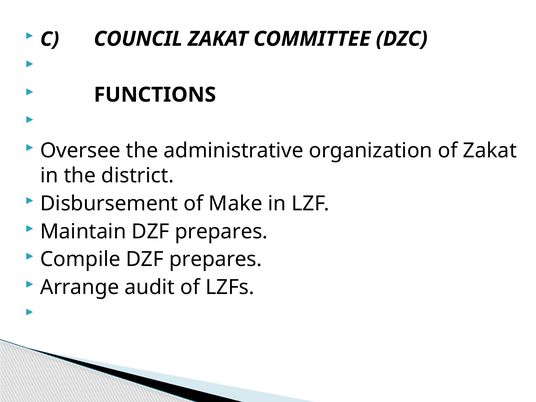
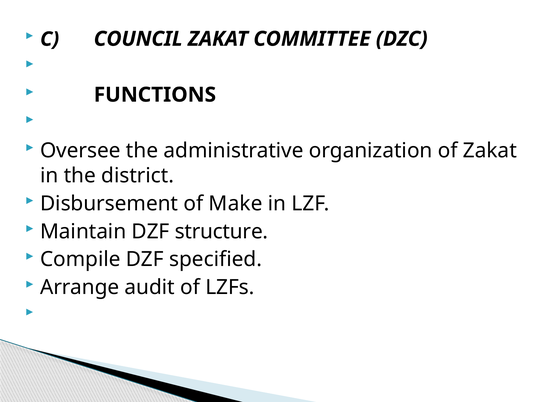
Maintain DZF prepares: prepares -> structure
Compile DZF prepares: prepares -> specified
